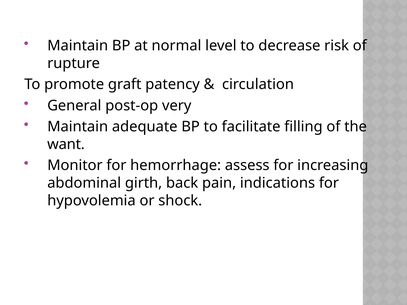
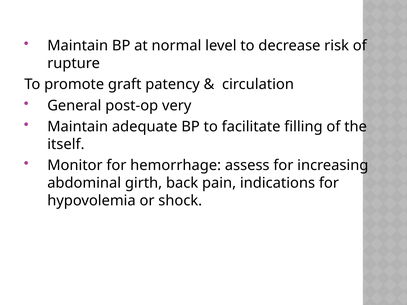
want: want -> itself
